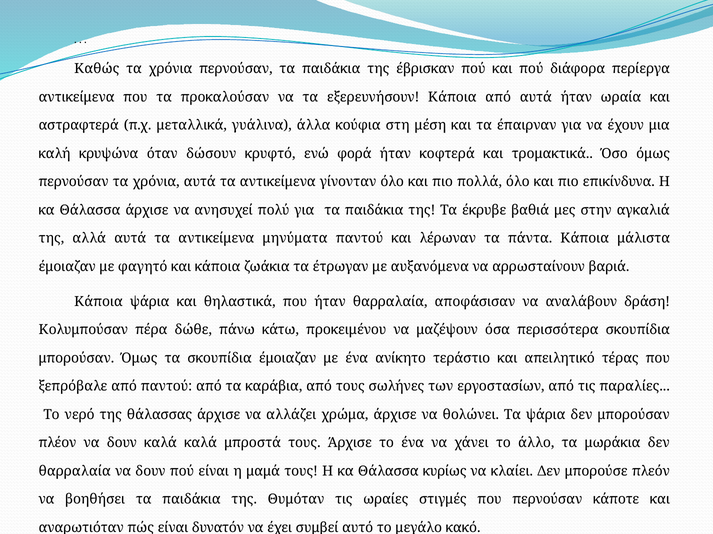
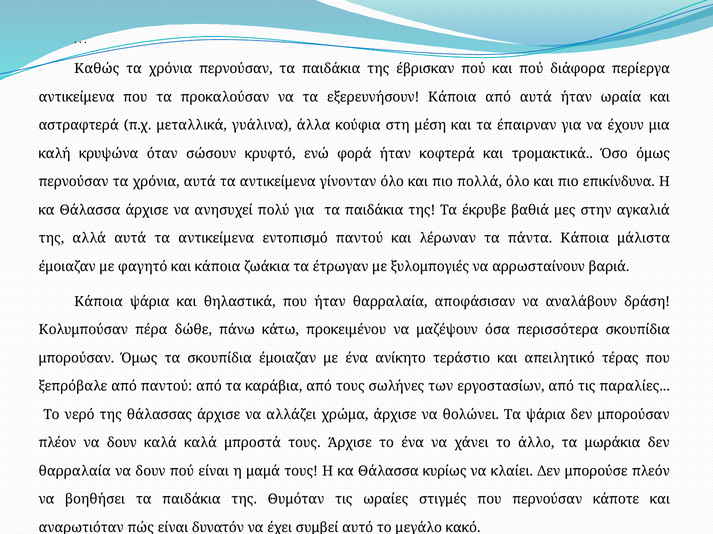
δώσουν: δώσουν -> σώσουν
μηνύματα: μηνύματα -> εντοπισμό
αυξανόμενα: αυξανόμενα -> ξυλομπογιές
